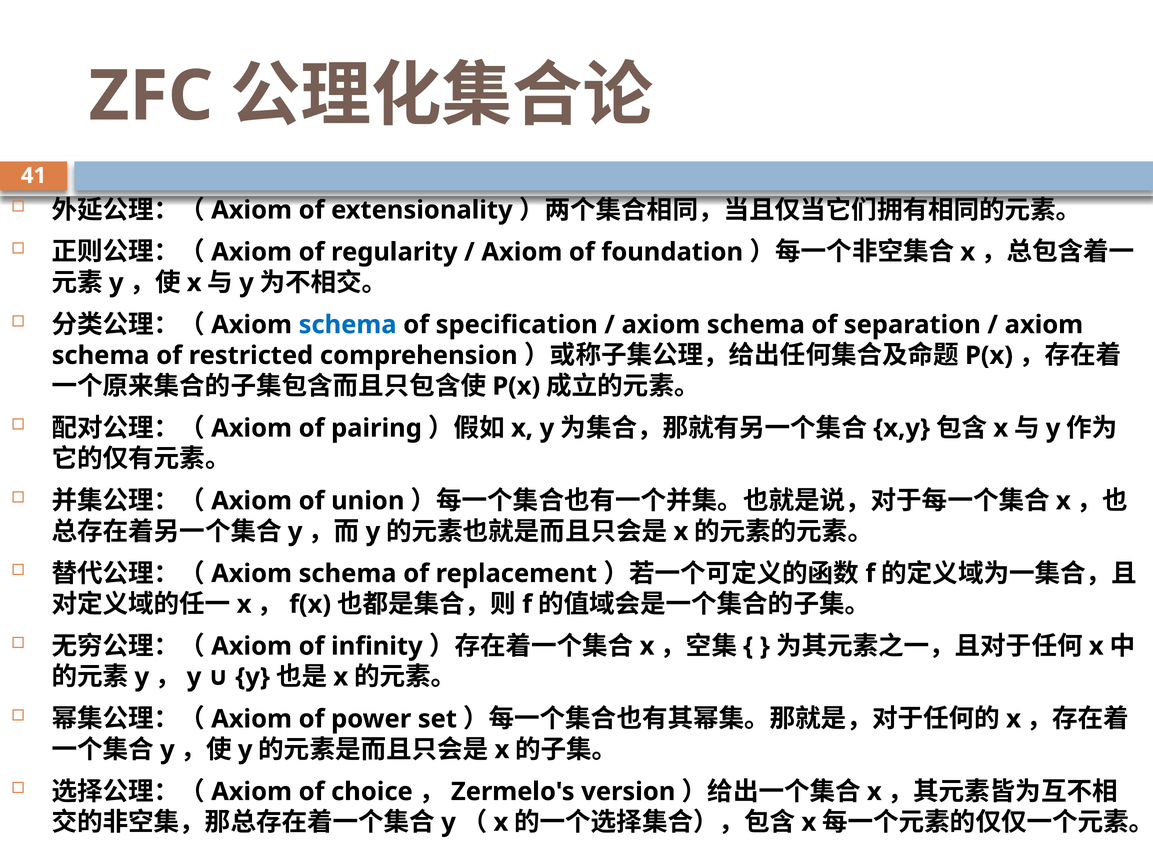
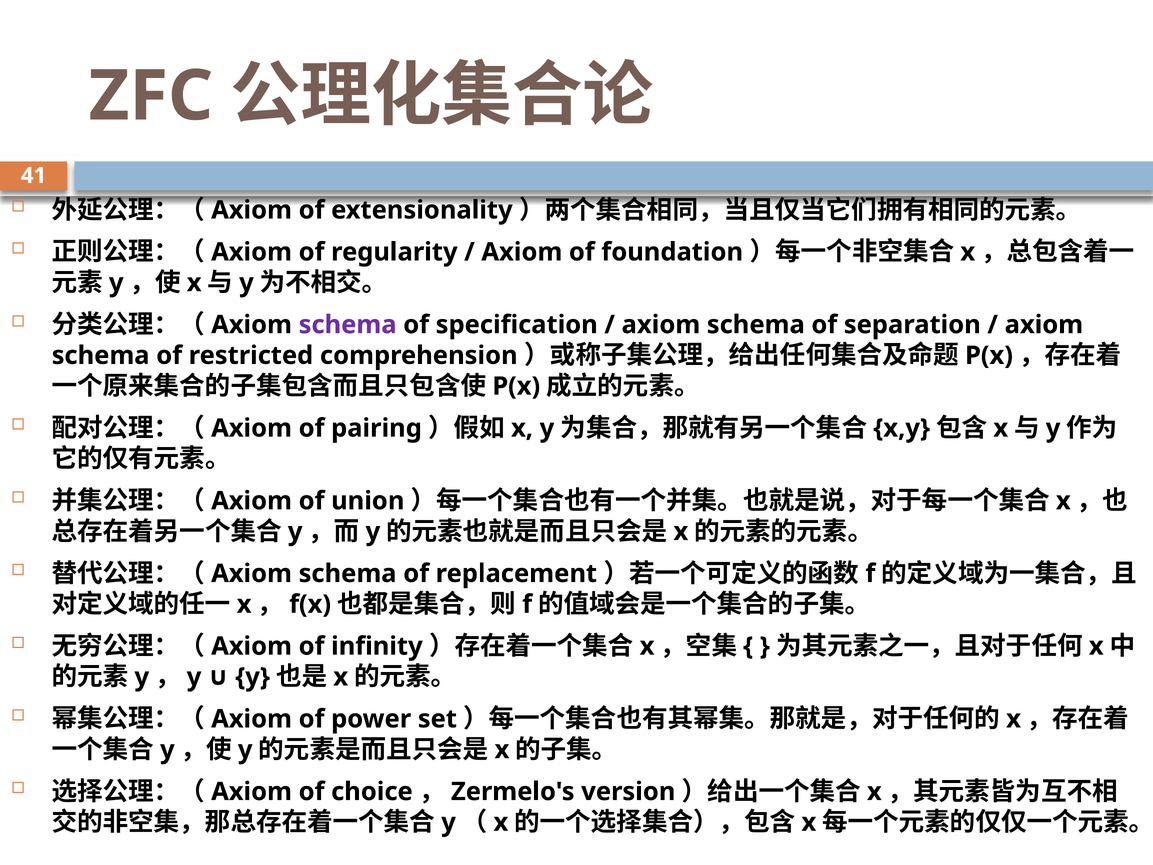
schema at (348, 325) colour: blue -> purple
